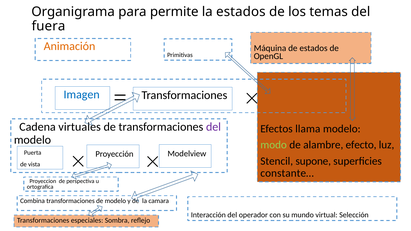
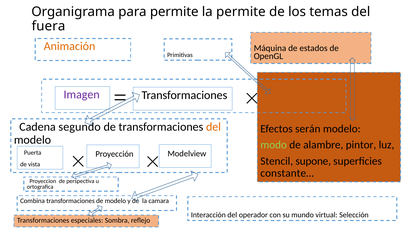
la estados: estados -> permite
Imagen colour: blue -> purple
virtuales: virtuales -> segundo
del at (213, 127) colour: purple -> orange
llama: llama -> serán
efecto: efecto -> pintor
